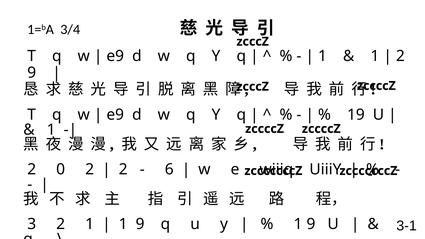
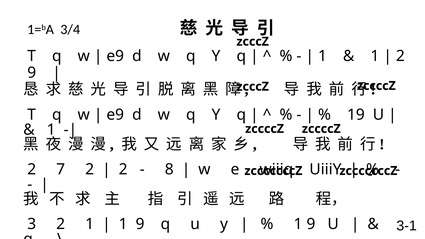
0: 0 -> 7
6: 6 -> 8
